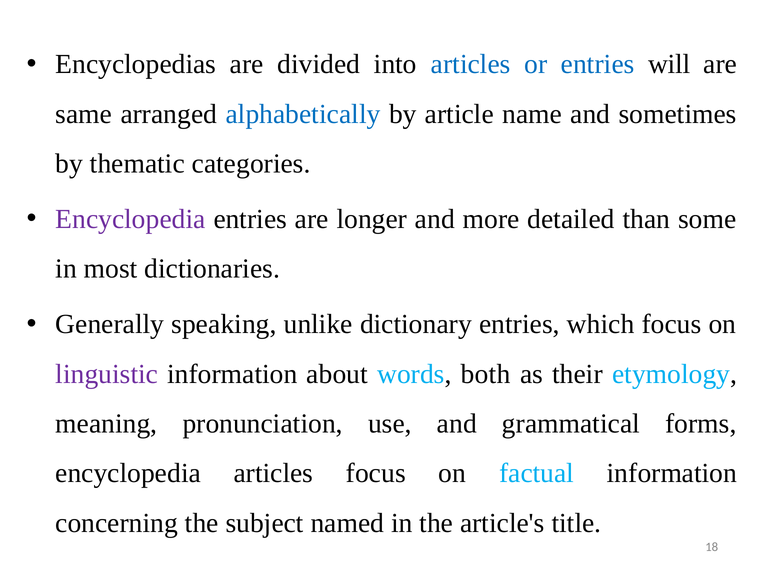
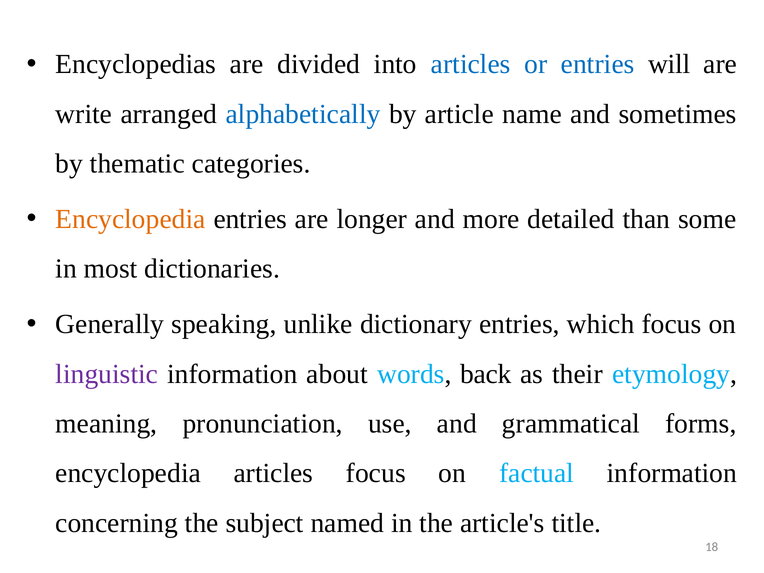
same: same -> write
Encyclopedia at (130, 219) colour: purple -> orange
both: both -> back
